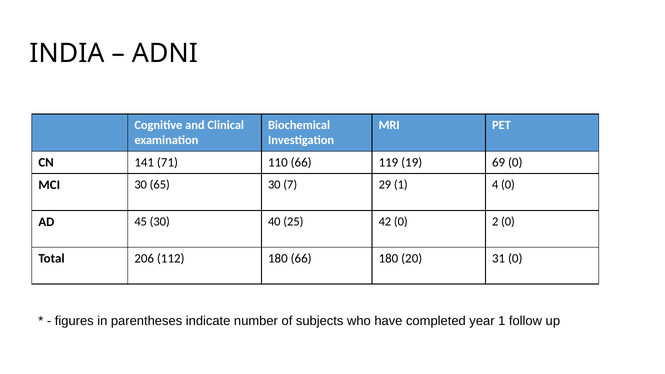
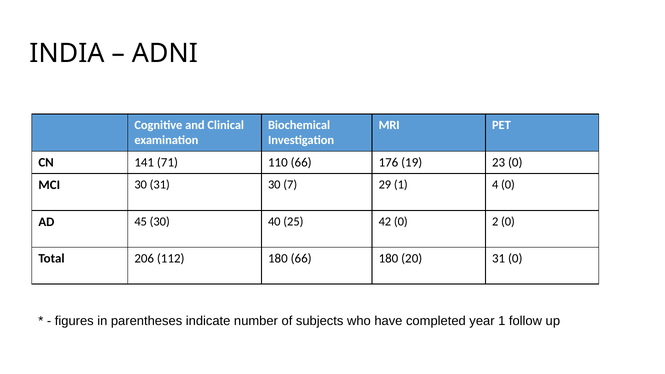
119: 119 -> 176
69: 69 -> 23
30 65: 65 -> 31
